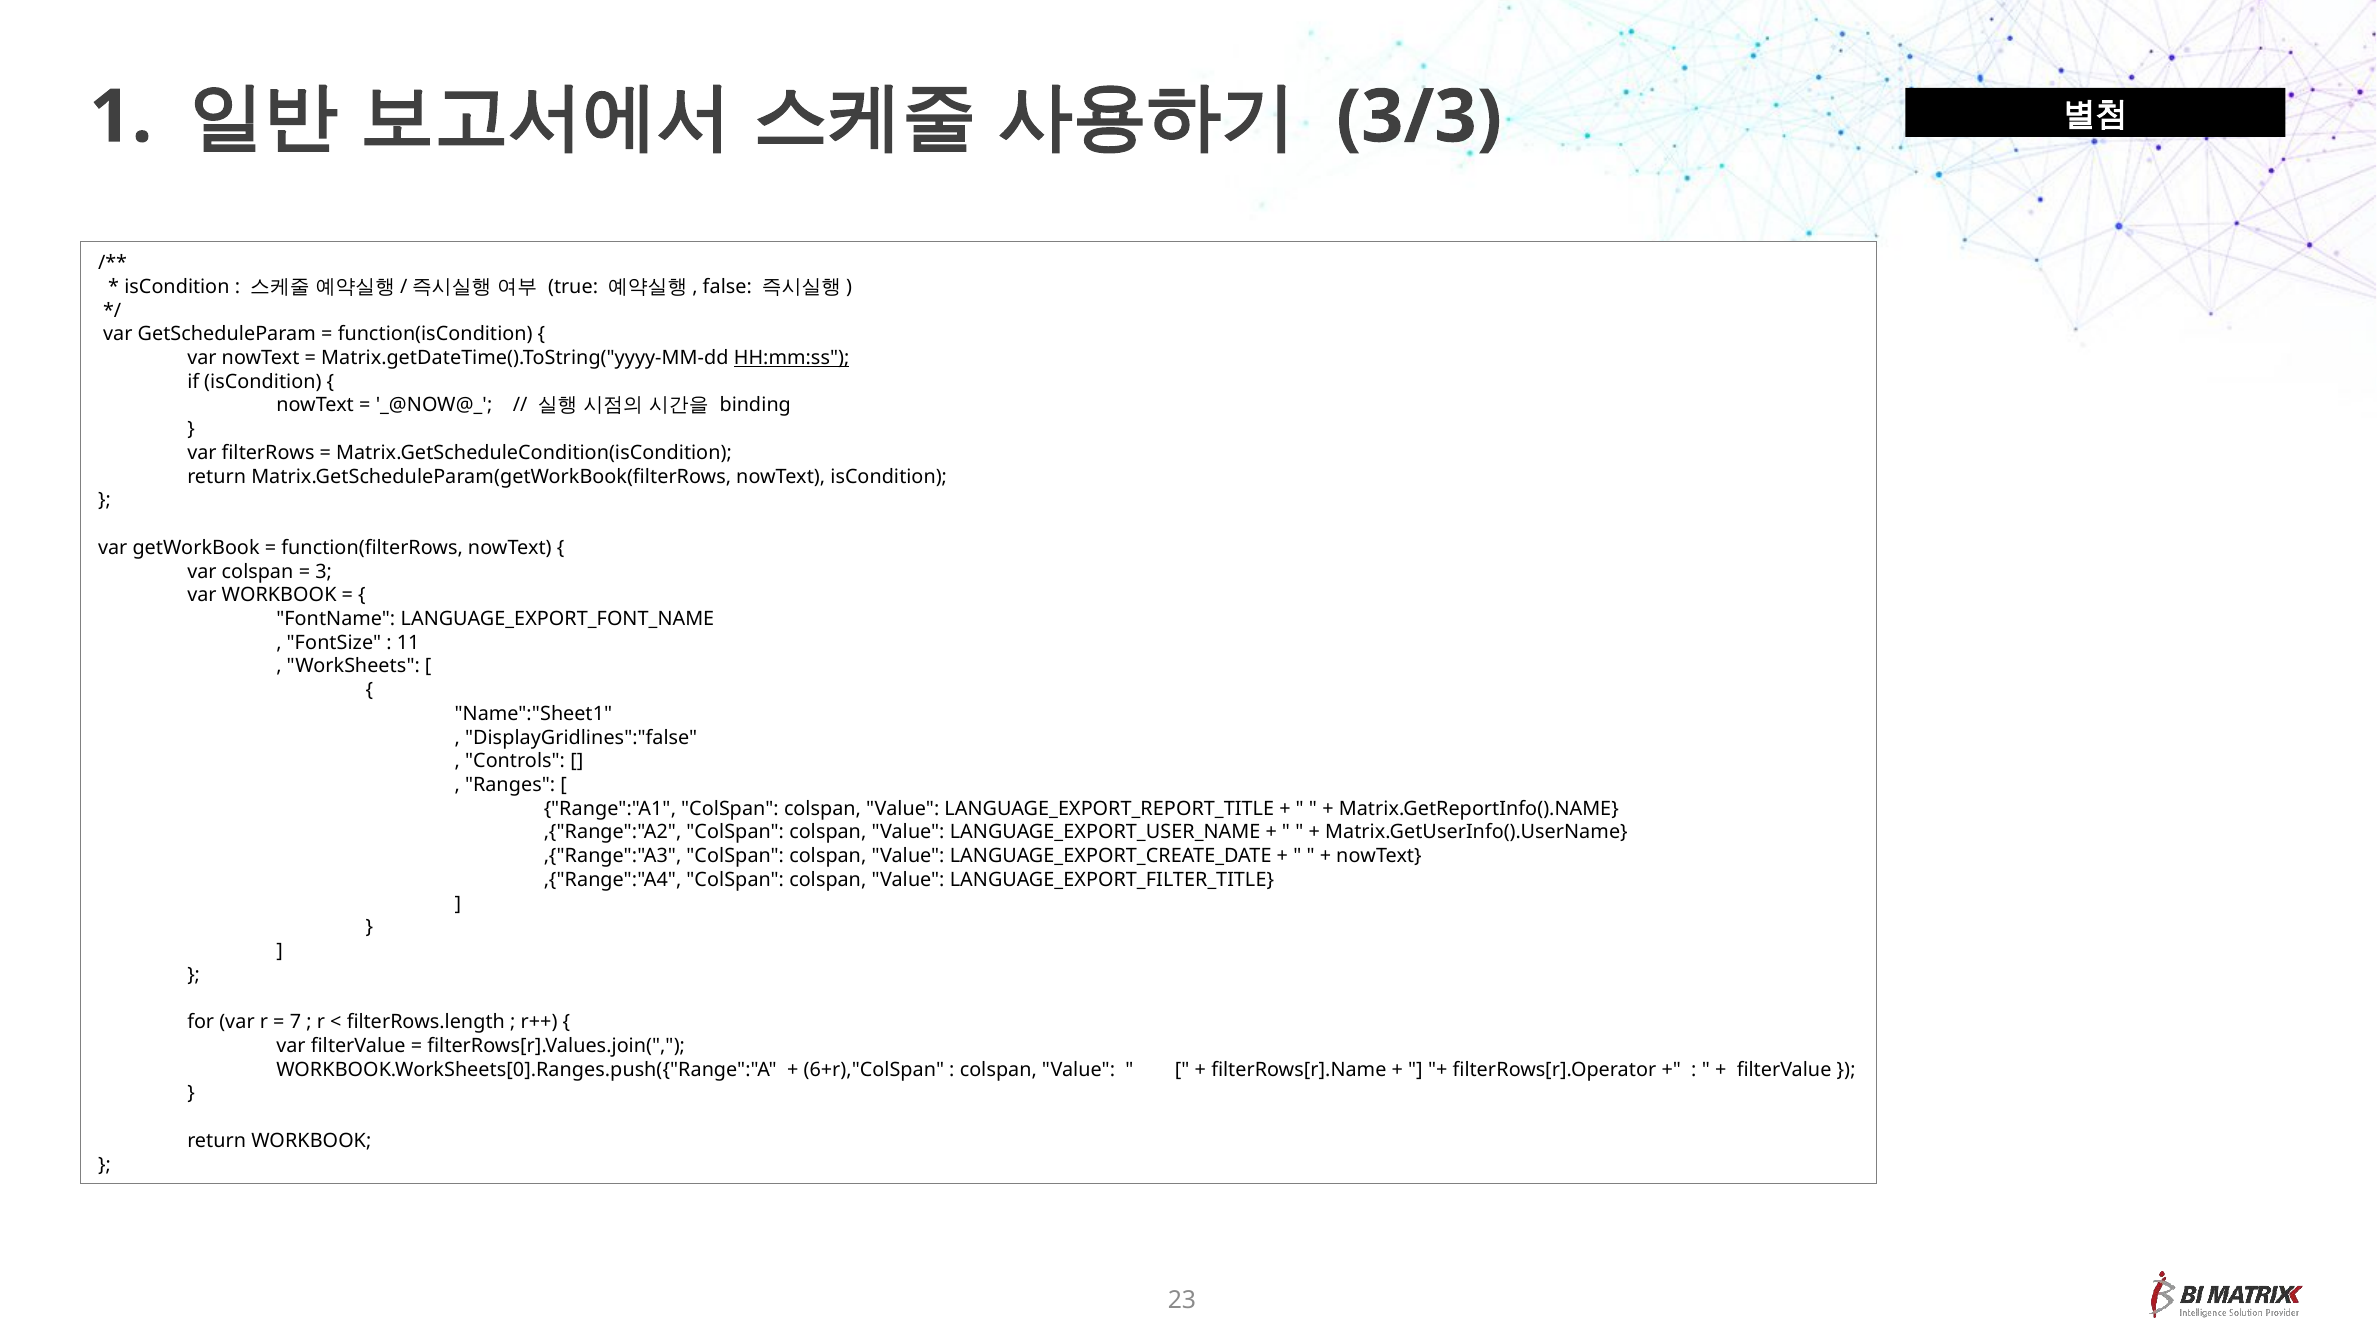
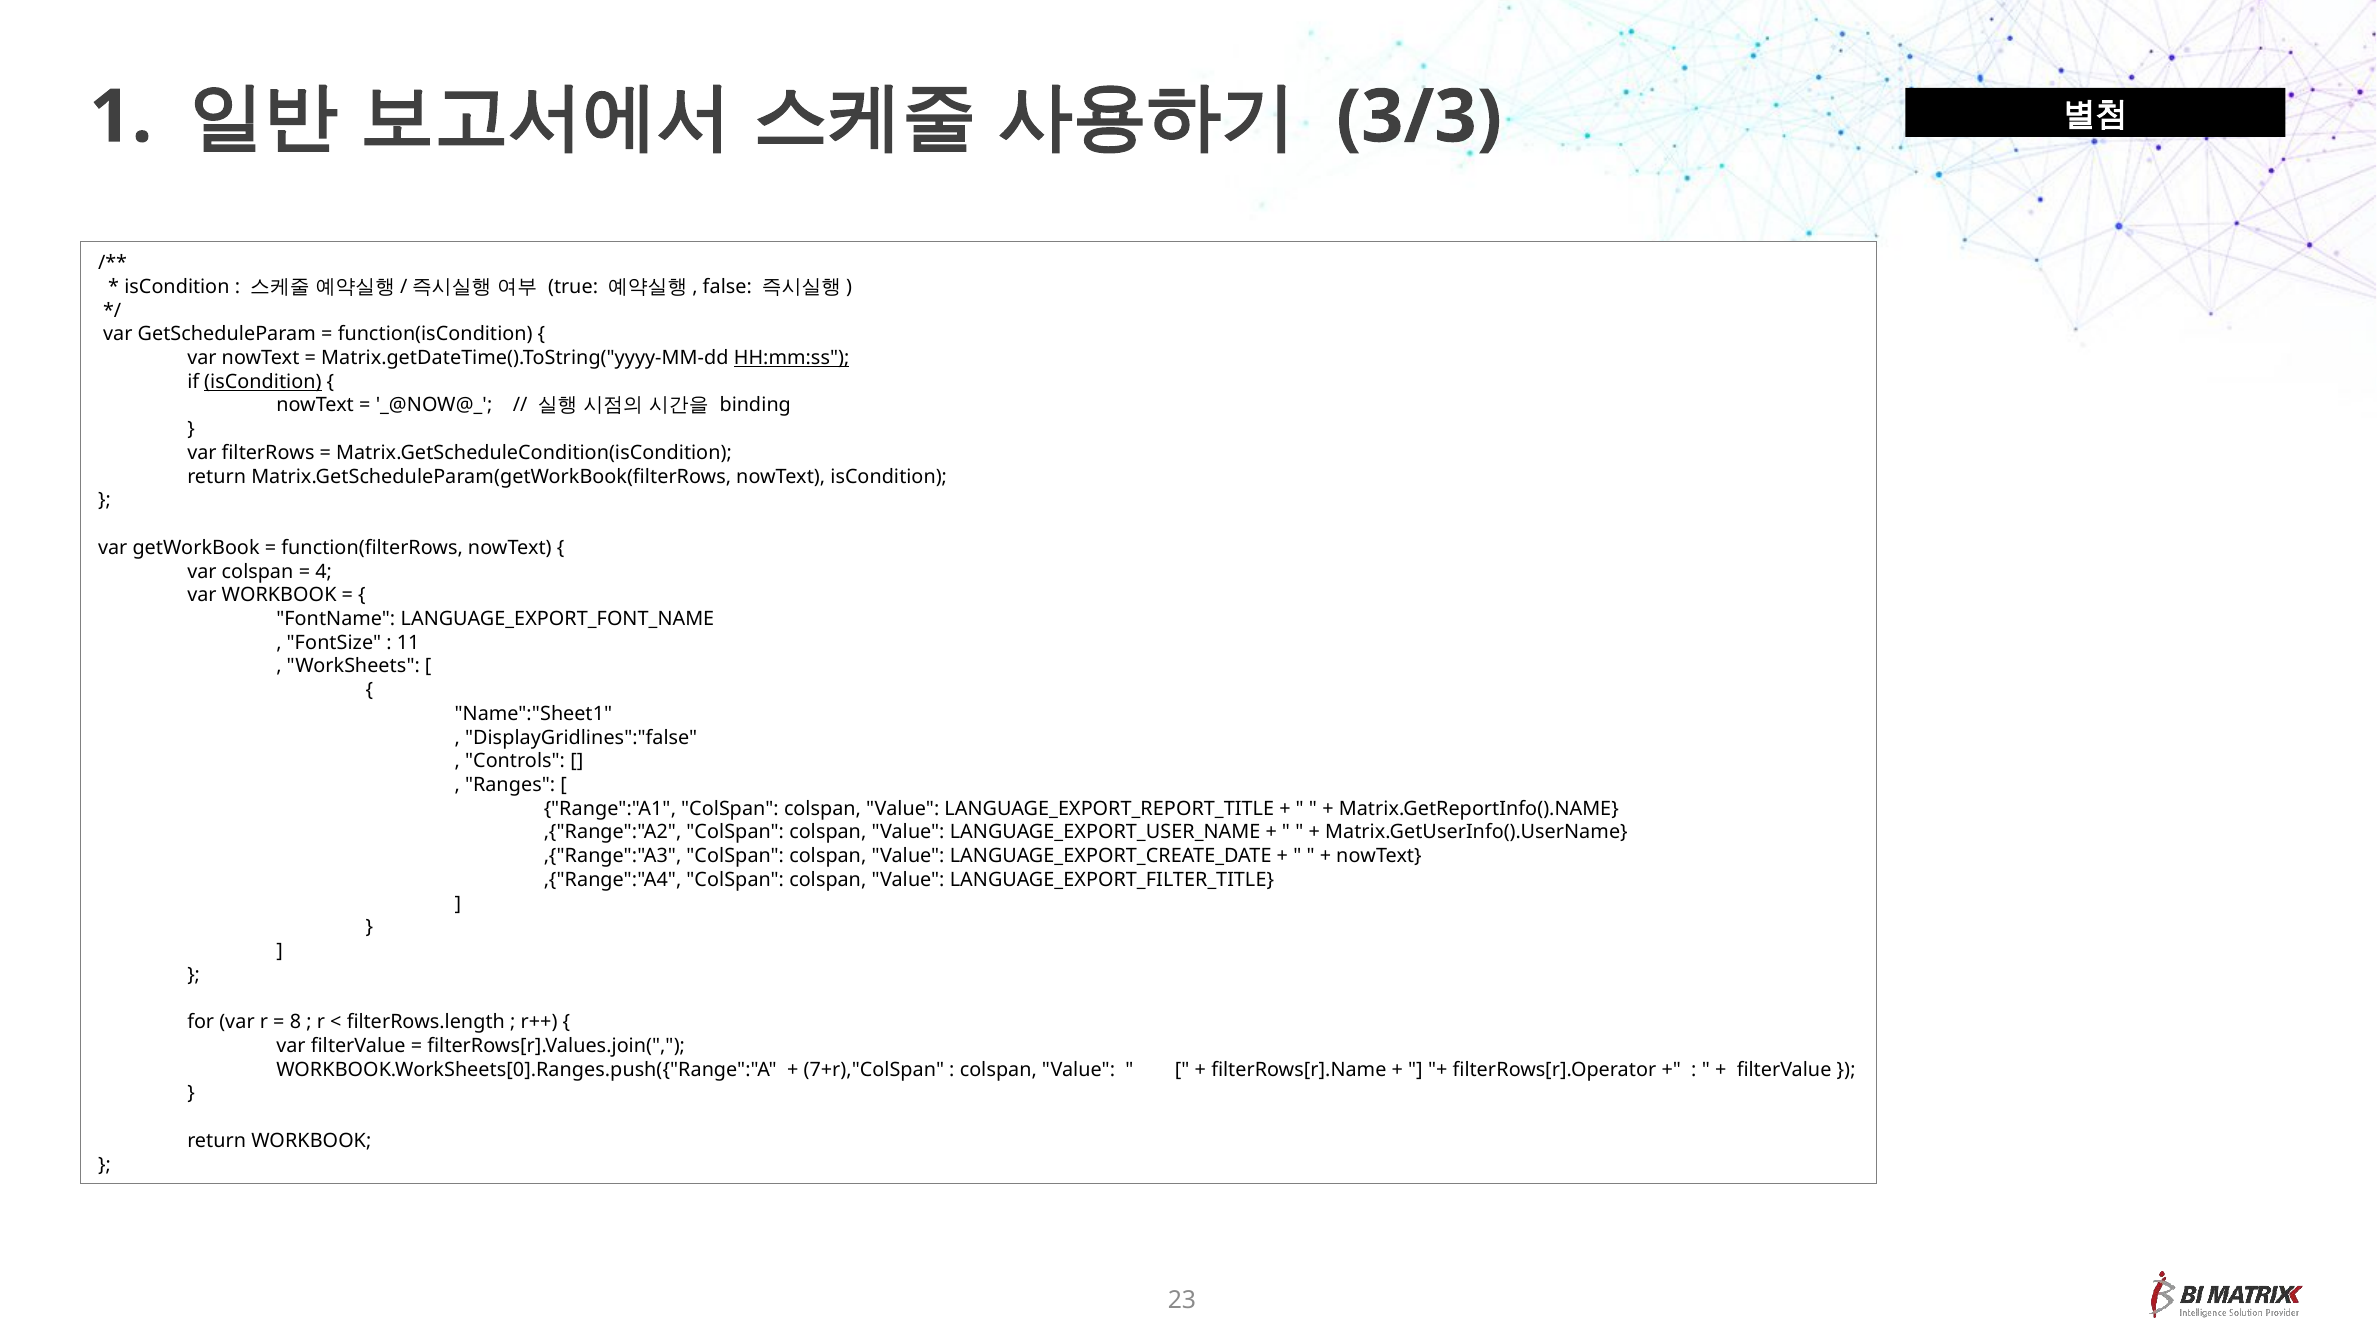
isCondition at (263, 382) underline: none -> present
3: 3 -> 4
7: 7 -> 8
6+r),"ColSpan: 6+r),"ColSpan -> 7+r),"ColSpan
